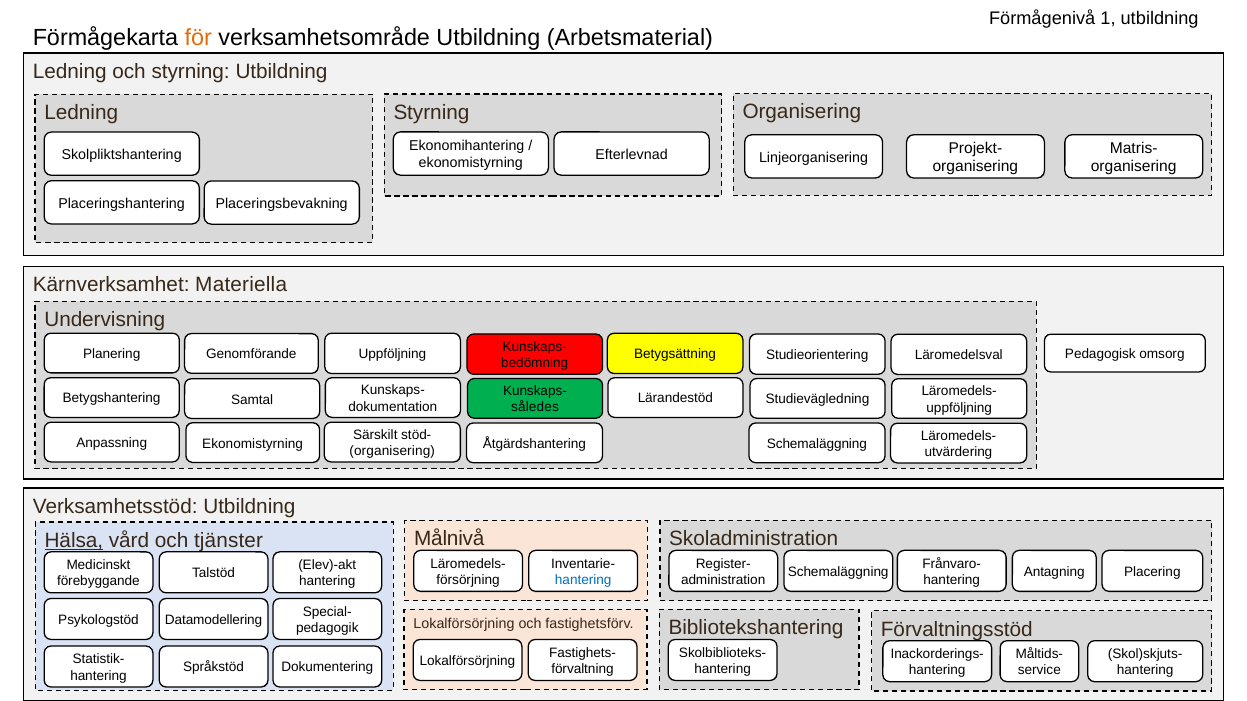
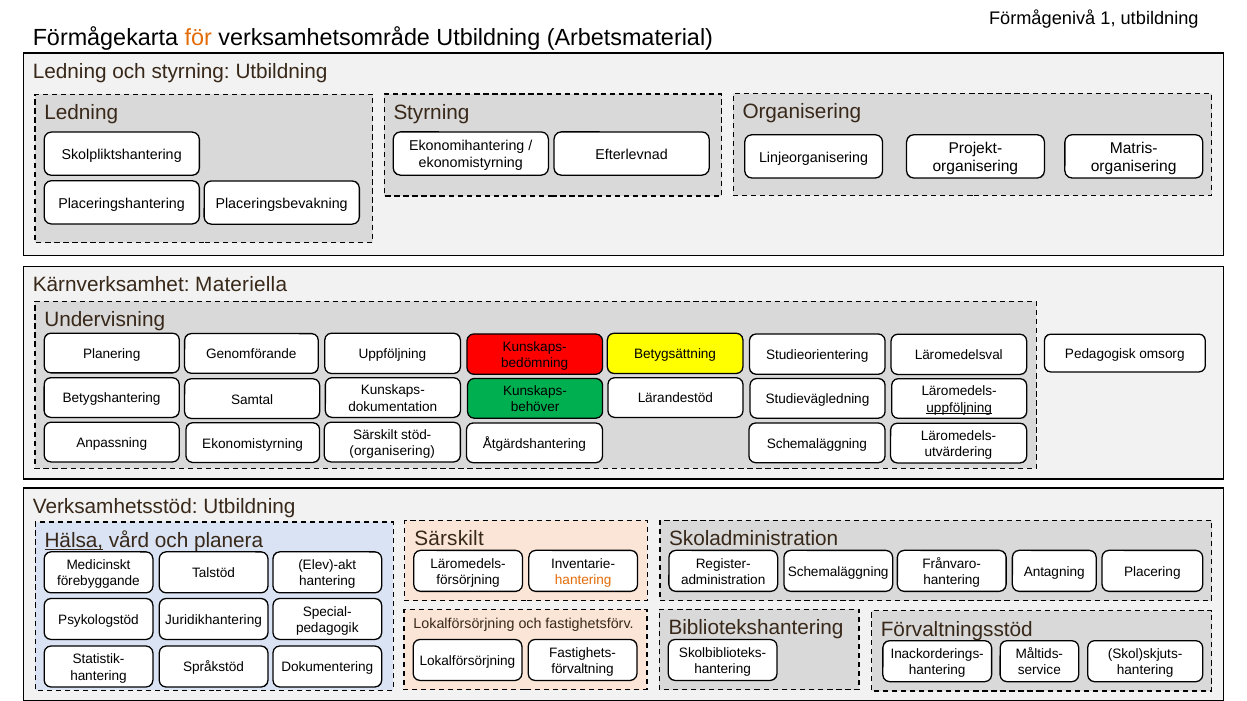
således: således -> behöver
uppföljning at (959, 408) underline: none -> present
Målnivå at (449, 539): Målnivå -> Särskilt
tjänster: tjänster -> planera
hantering at (583, 580) colour: blue -> orange
Datamodellering: Datamodellering -> Juridikhantering
